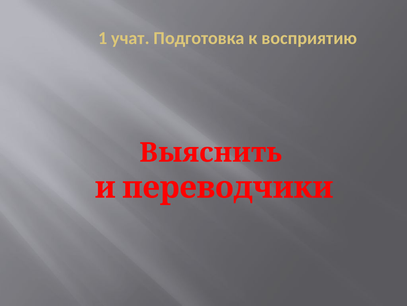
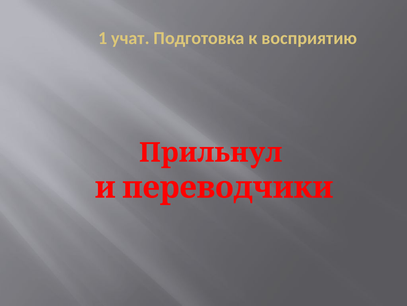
Выяснить: Выяснить -> Прильнул
